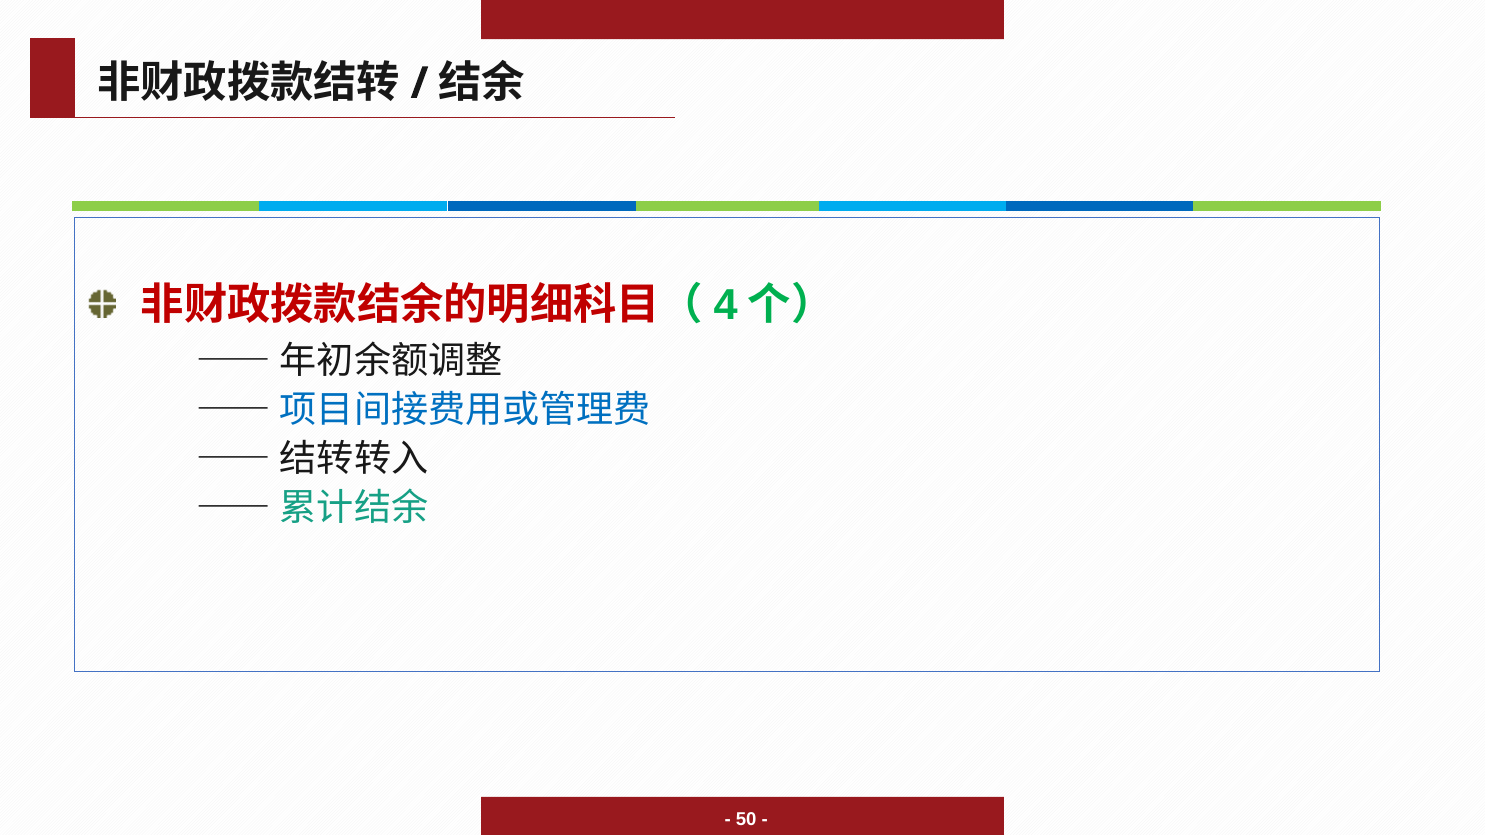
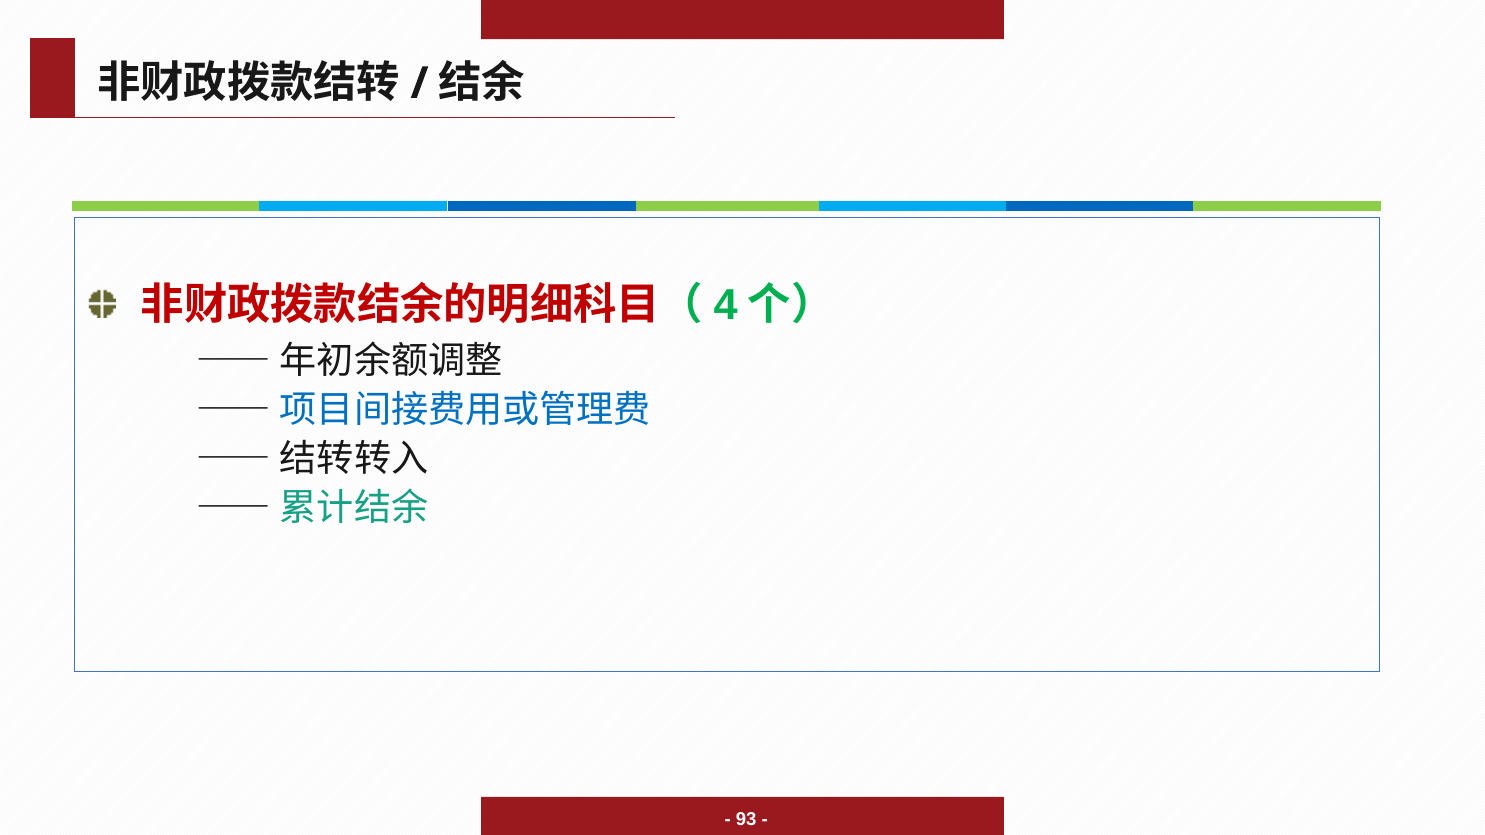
50: 50 -> 93
